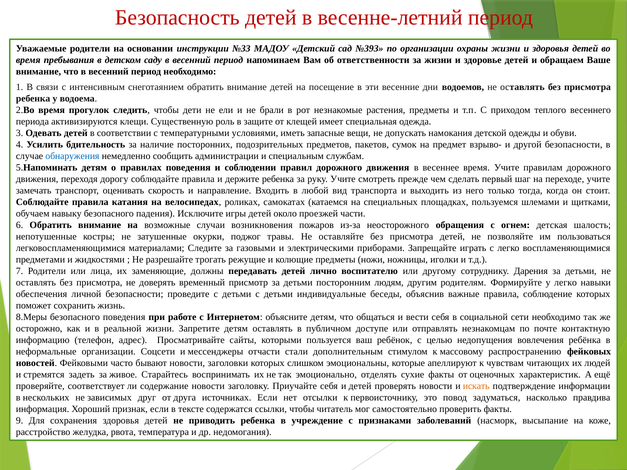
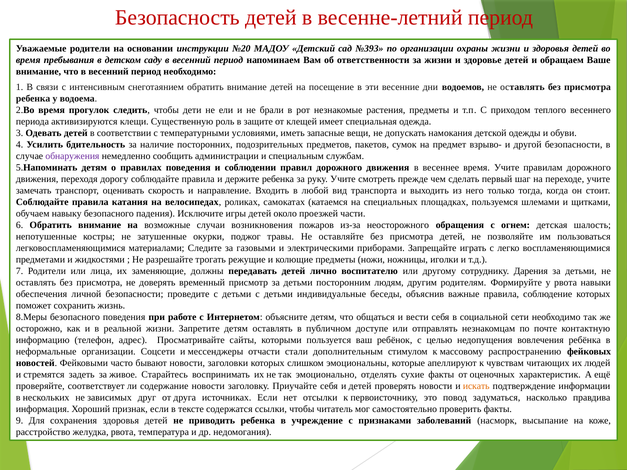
№33: №33 -> №20
обнаружения colour: blue -> purple
у легко: легко -> рвота
